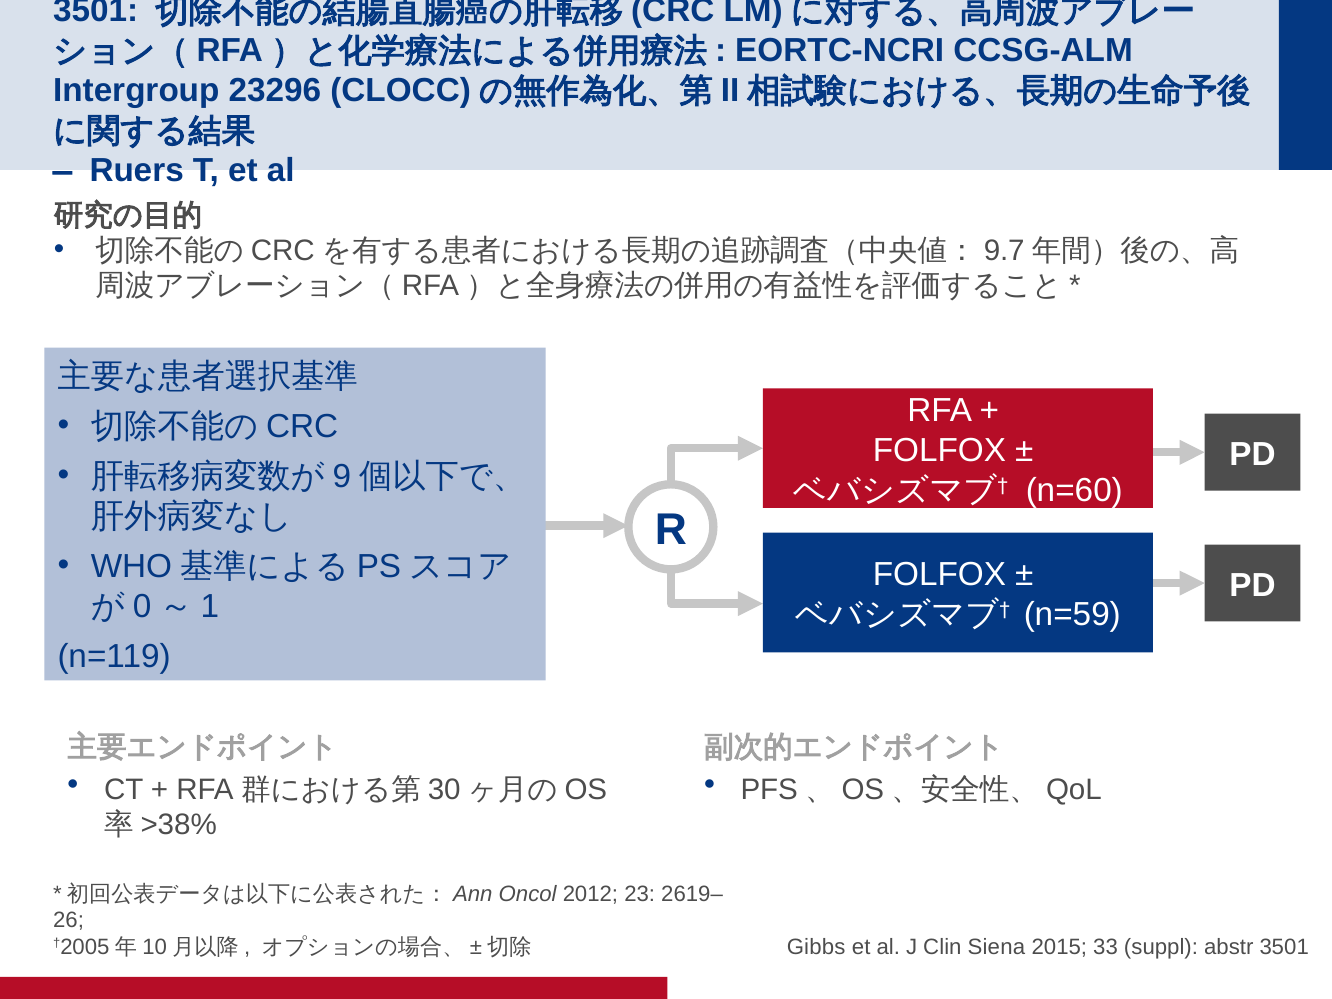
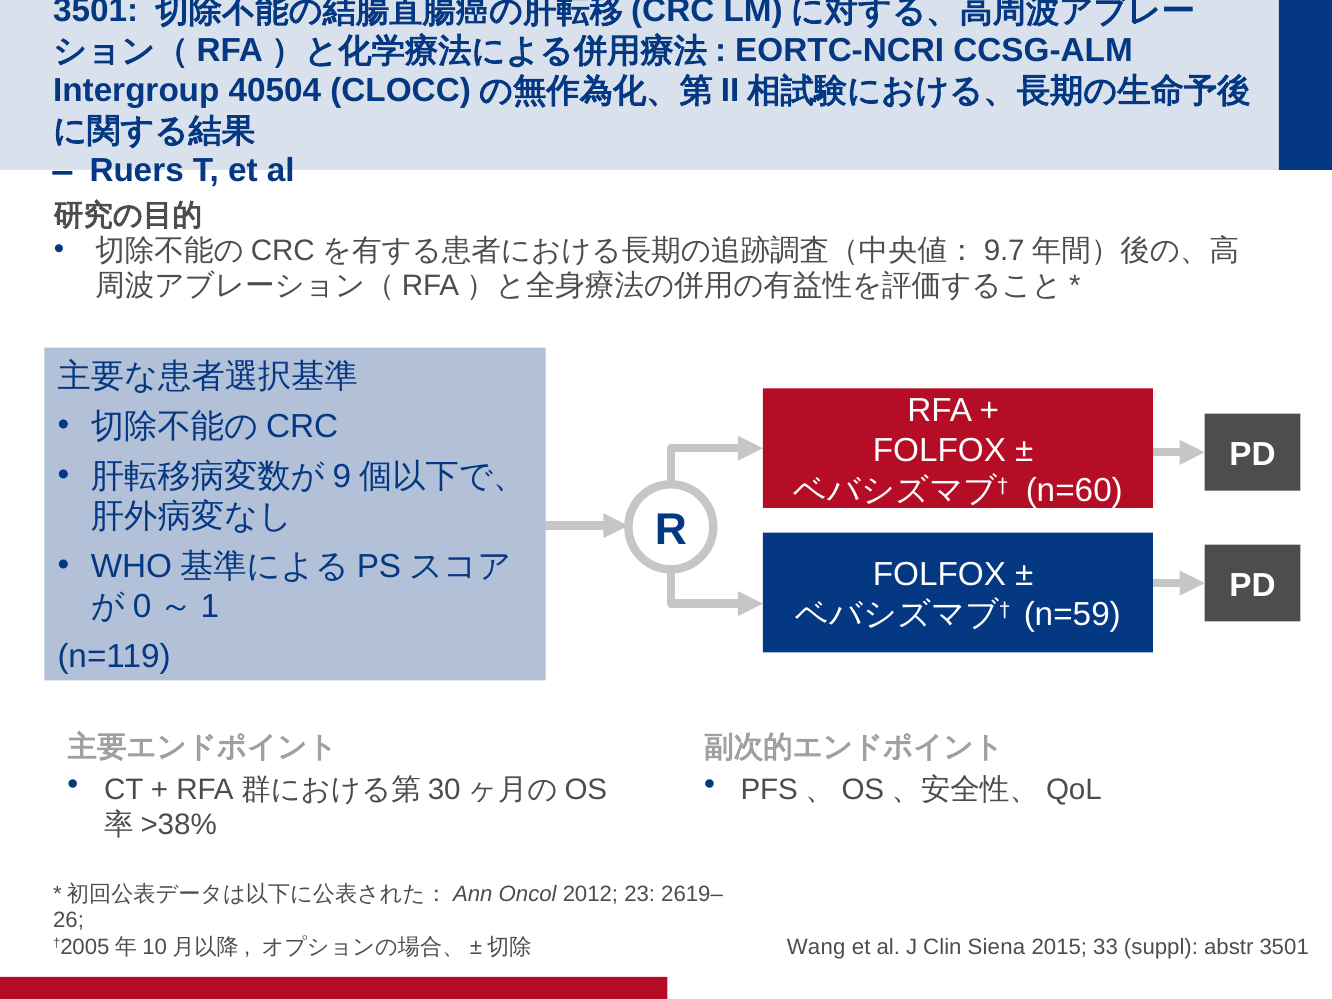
23296: 23296 -> 40504
Gibbs: Gibbs -> Wang
